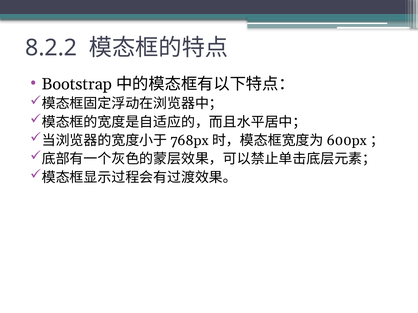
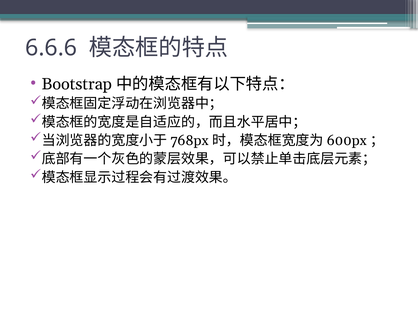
8.2.2: 8.2.2 -> 6.6.6
